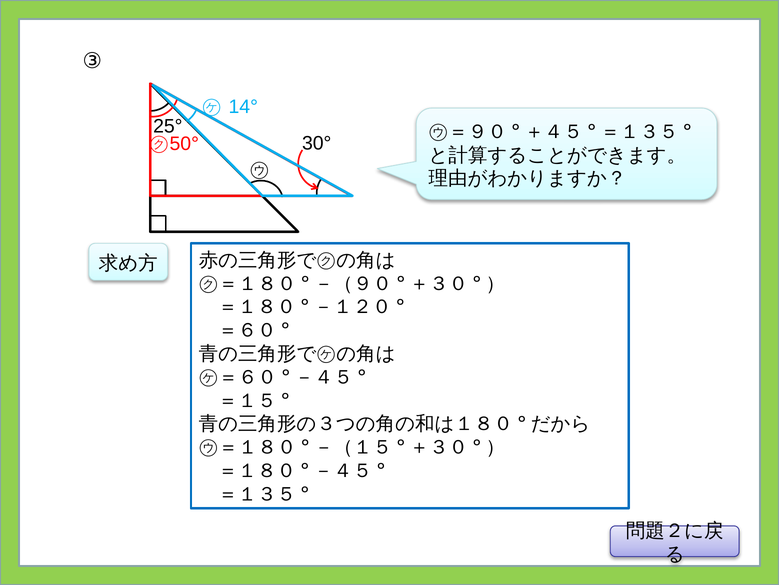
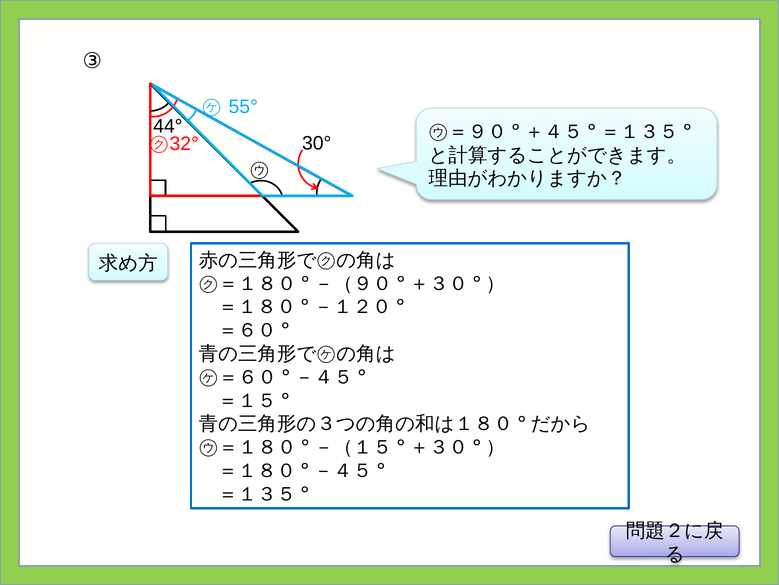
14°: 14° -> 55°
25°: 25° -> 44°
50°: 50° -> 32°
